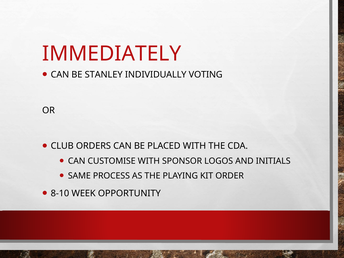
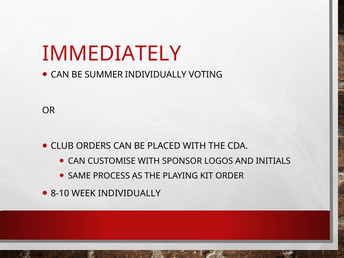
STANLEY: STANLEY -> SUMMER
WEEK OPPORTUNITY: OPPORTUNITY -> INDIVIDUALLY
